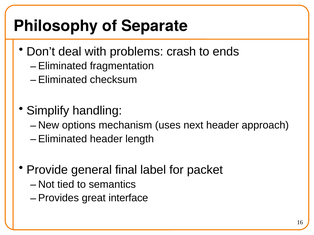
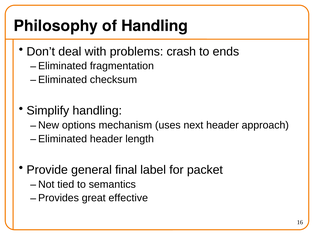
of Separate: Separate -> Handling
interface: interface -> effective
